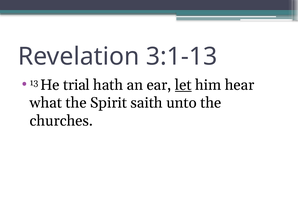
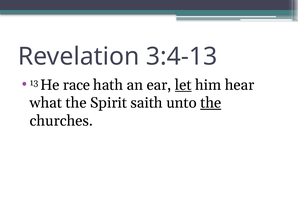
3:1-13: 3:1-13 -> 3:4-13
trial: trial -> race
the at (211, 103) underline: none -> present
